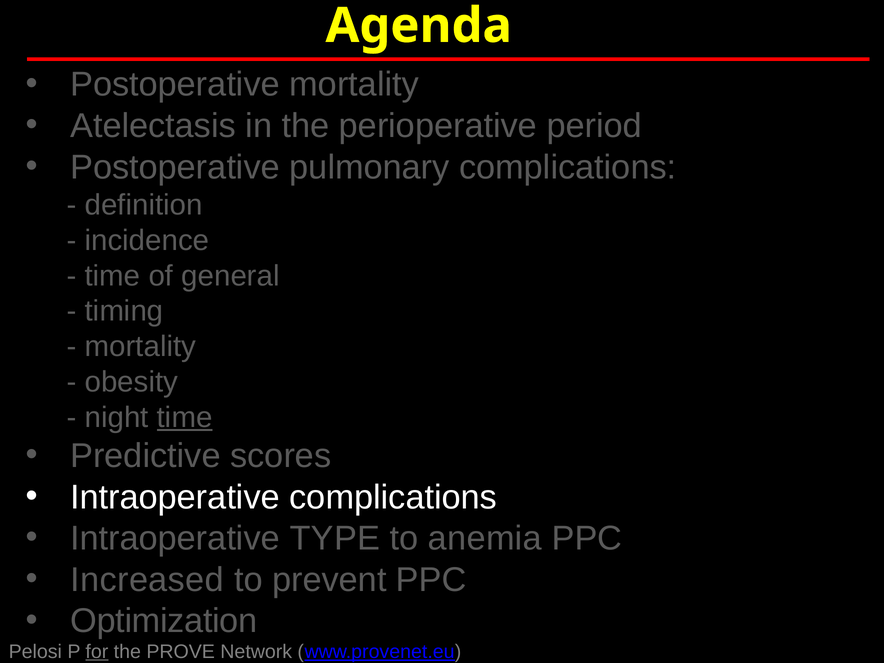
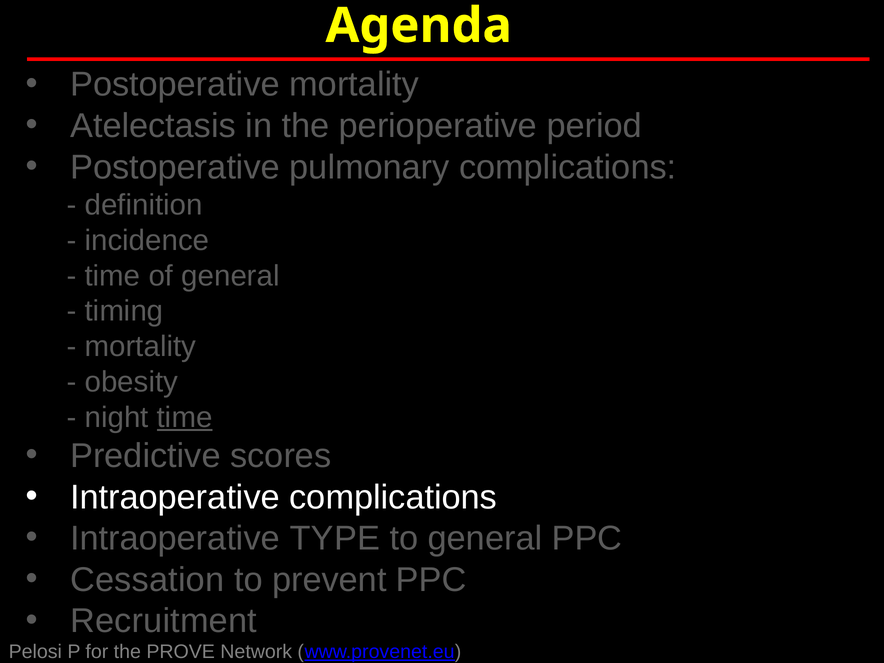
to anemia: anemia -> general
Increased: Increased -> Cessation
Optimization: Optimization -> Recruitment
for underline: present -> none
